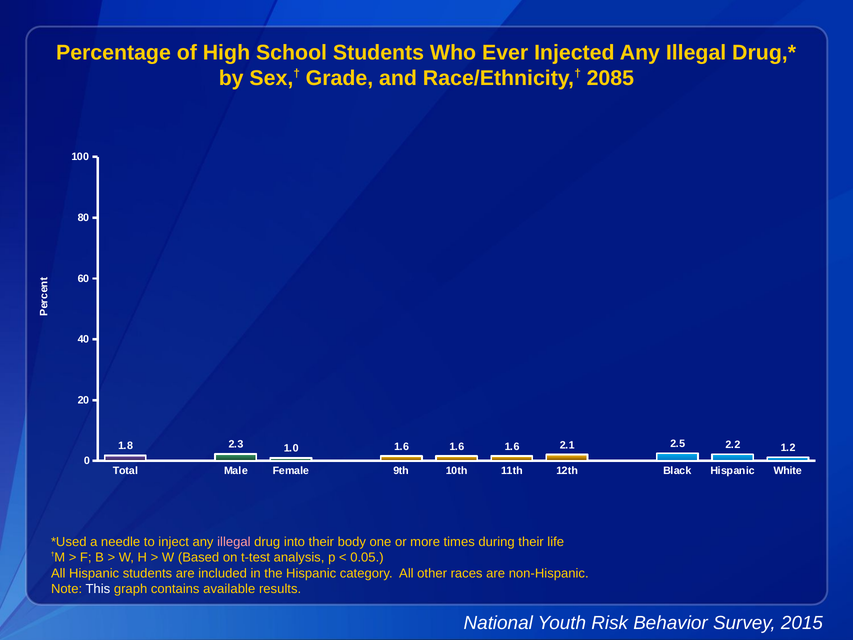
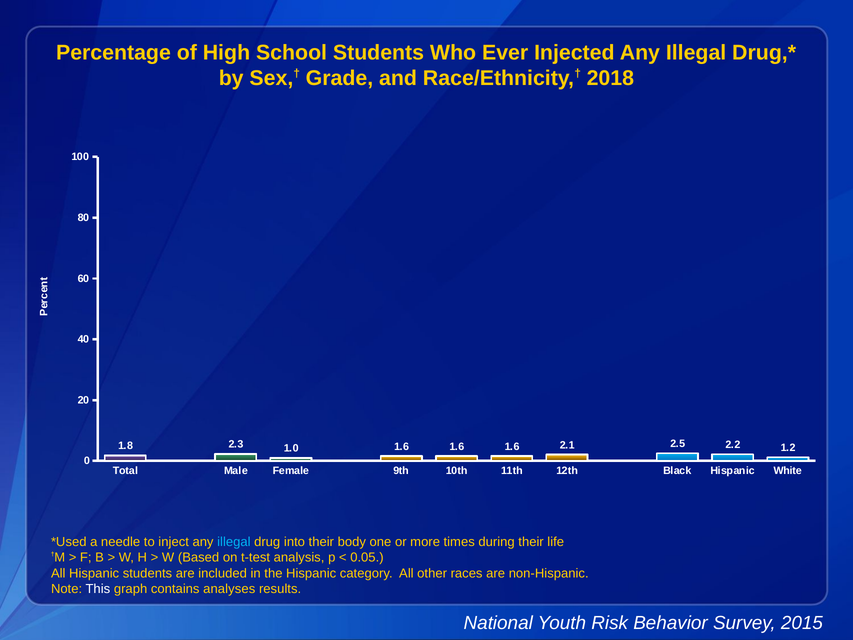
2085: 2085 -> 2018
illegal at (234, 542) colour: pink -> light blue
available: available -> analyses
